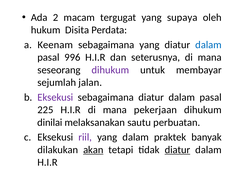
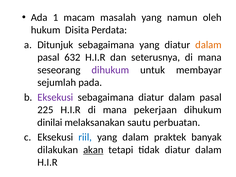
2: 2 -> 1
tergugat: tergugat -> masalah
supaya: supaya -> namun
Keenam: Keenam -> Ditunjuk
dalam at (208, 45) colour: blue -> orange
996: 996 -> 632
jalan: jalan -> pada
riil colour: purple -> blue
diatur at (177, 150) underline: present -> none
